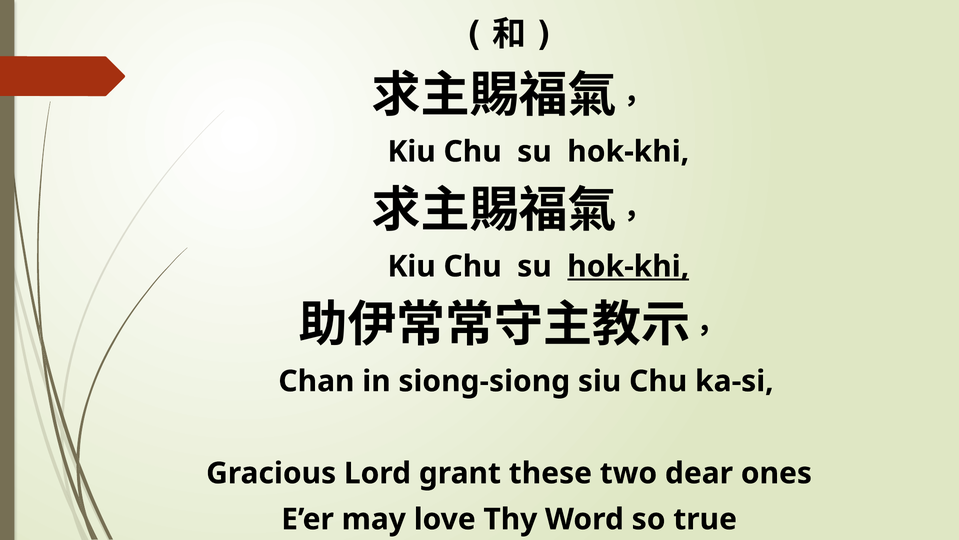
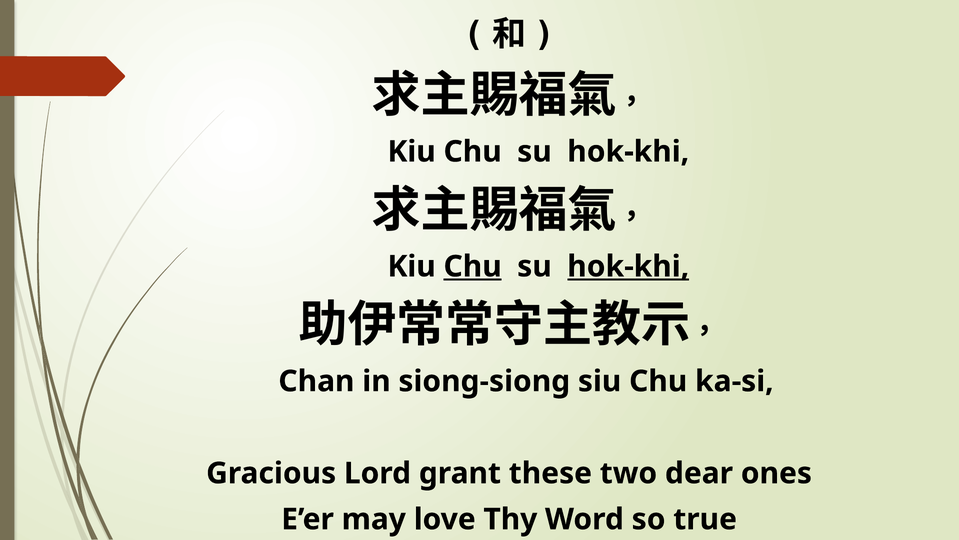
Chu at (473, 266) underline: none -> present
